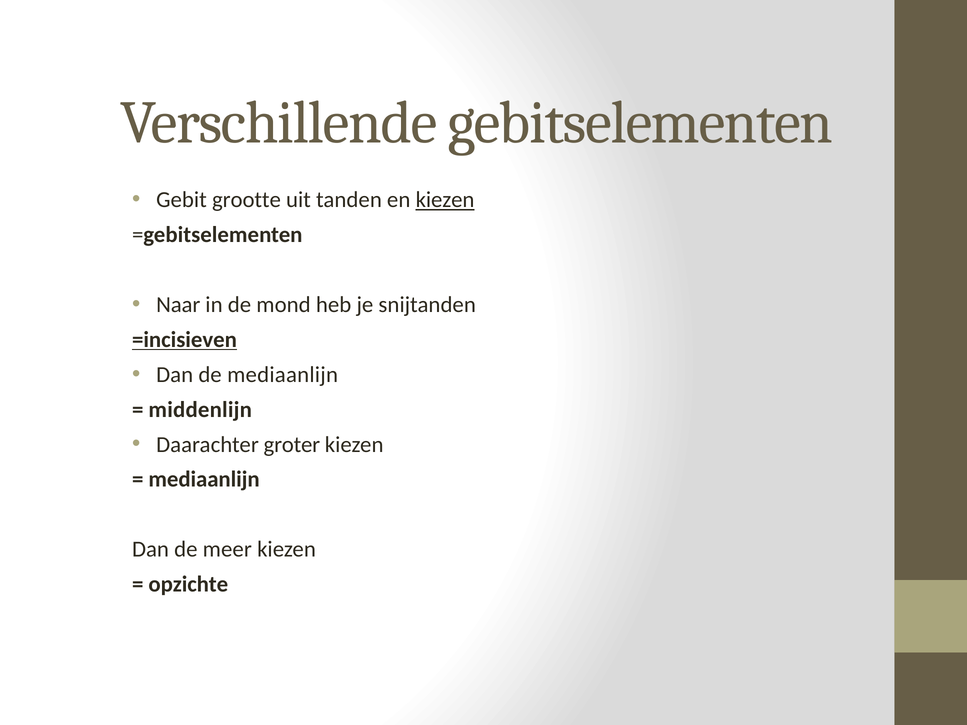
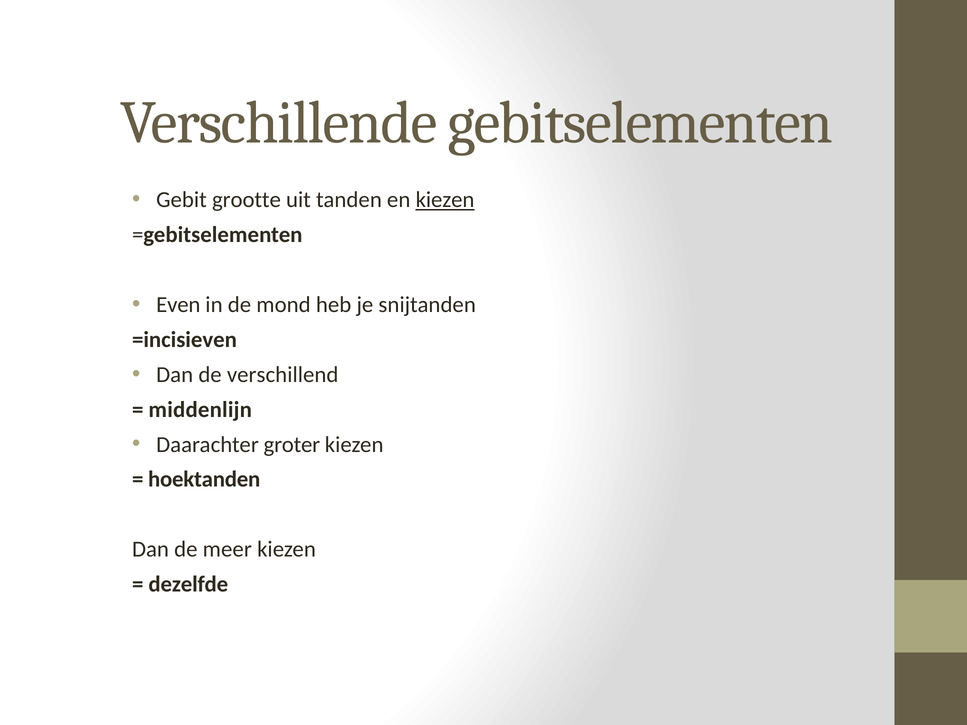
Naar: Naar -> Even
=incisieven underline: present -> none
de mediaanlijn: mediaanlijn -> verschillend
mediaanlijn at (204, 480): mediaanlijn -> hoektanden
opzichte: opzichte -> dezelfde
